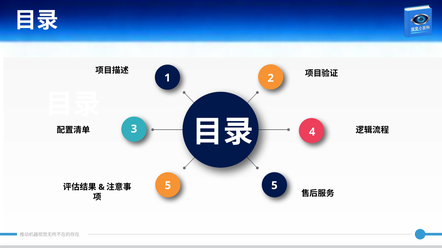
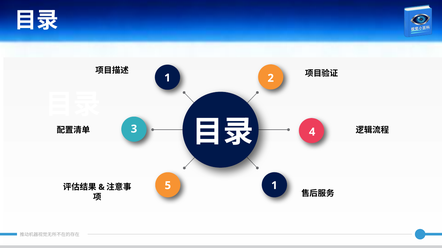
5 5: 5 -> 1
